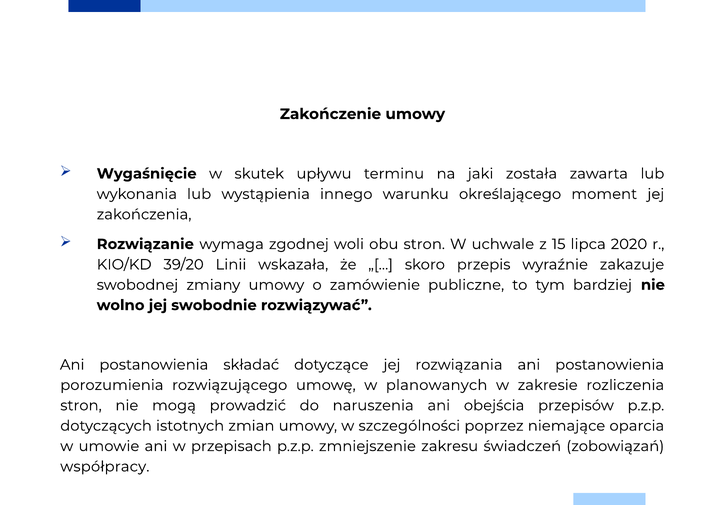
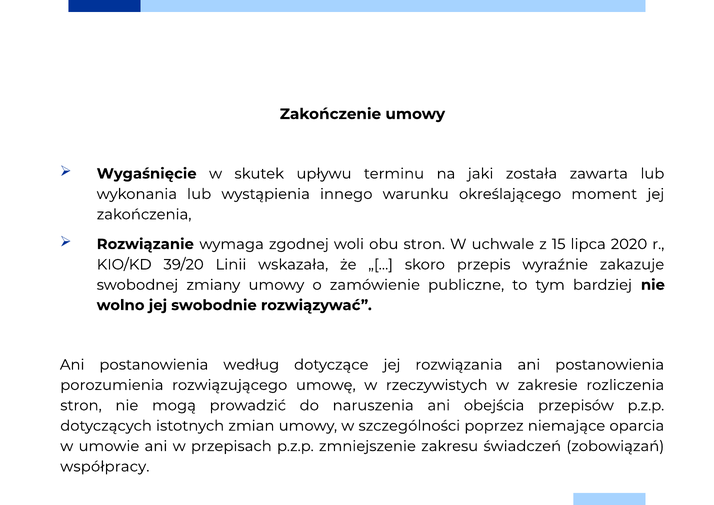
składać: składać -> według
planowanych: planowanych -> rzeczywistych
